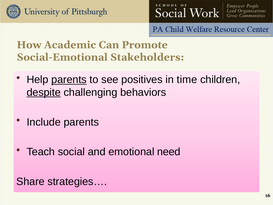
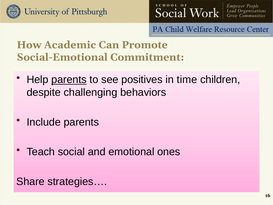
Stakeholders: Stakeholders -> Commitment
despite underline: present -> none
need: need -> ones
